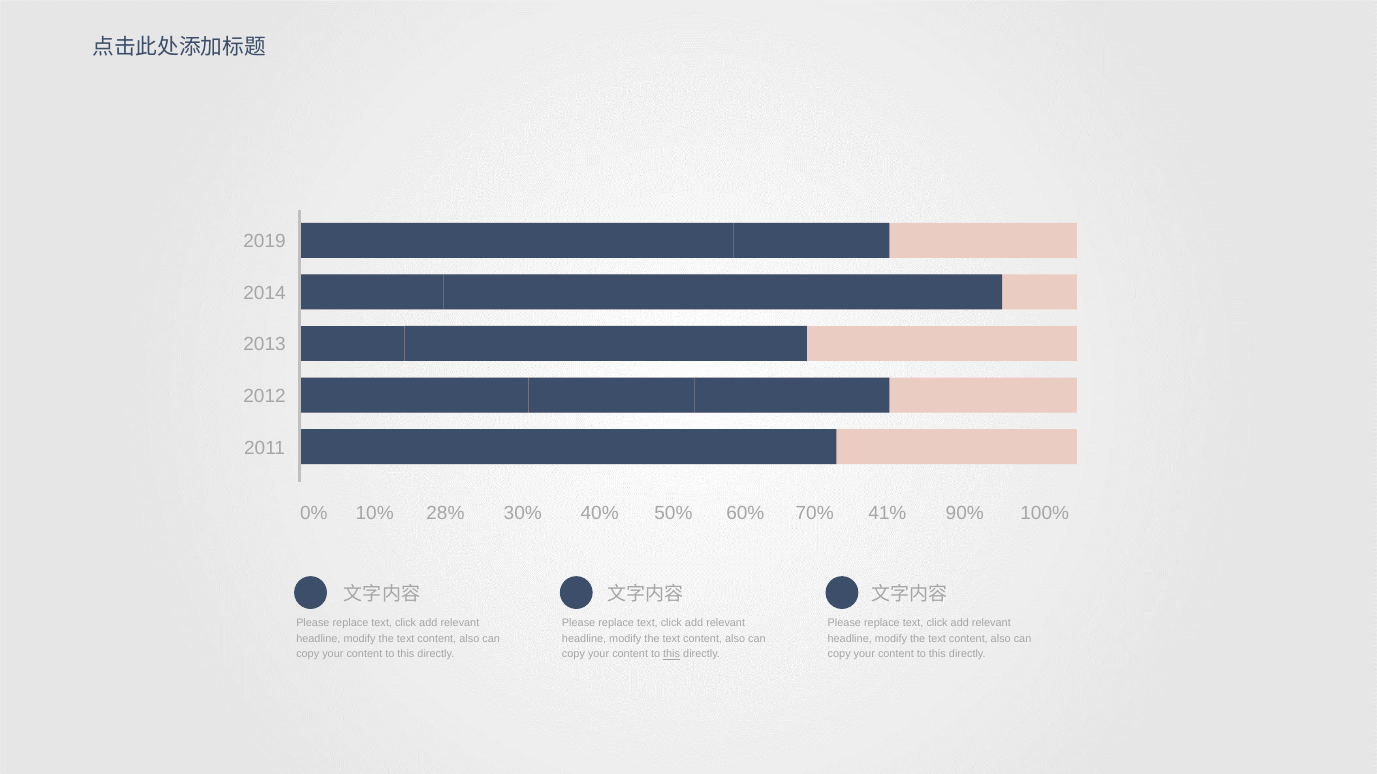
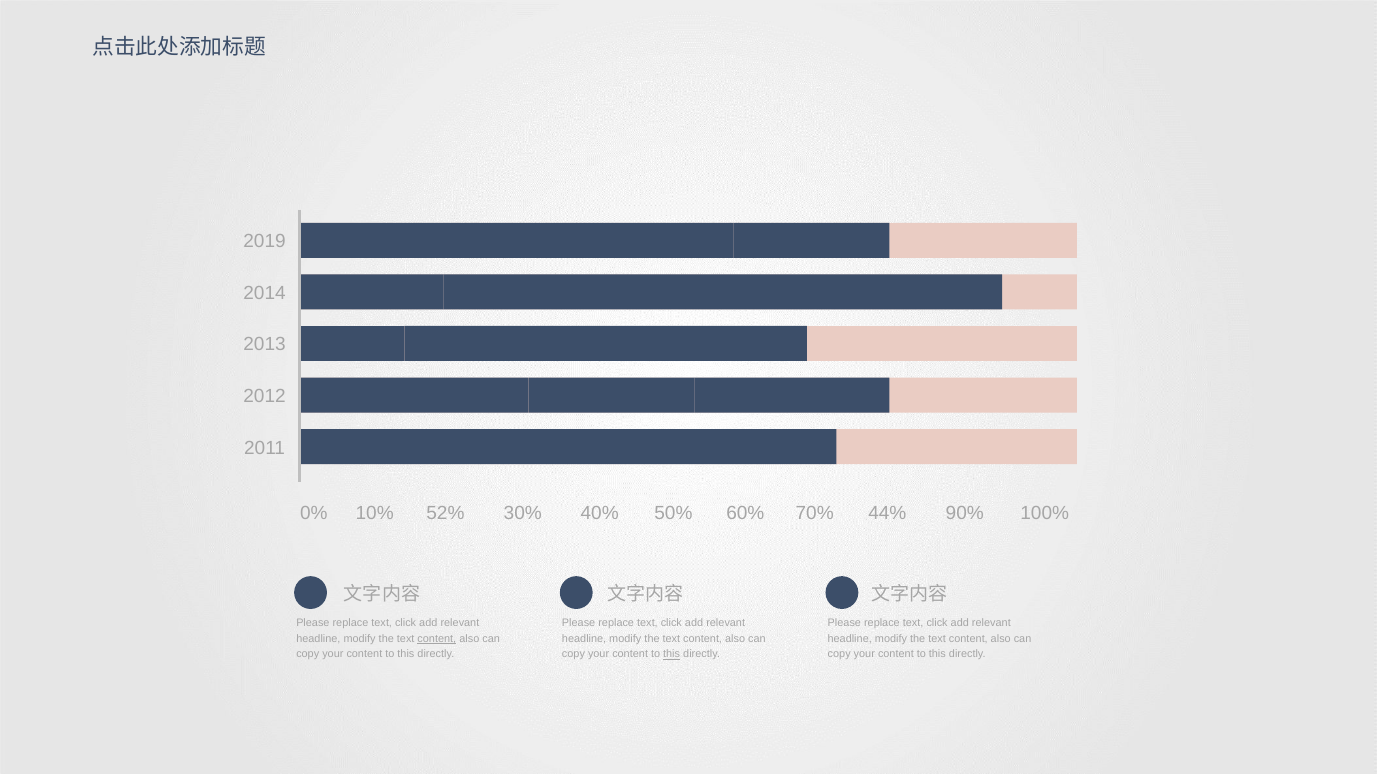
28%: 28% -> 52%
41%: 41% -> 44%
content at (437, 639) underline: none -> present
